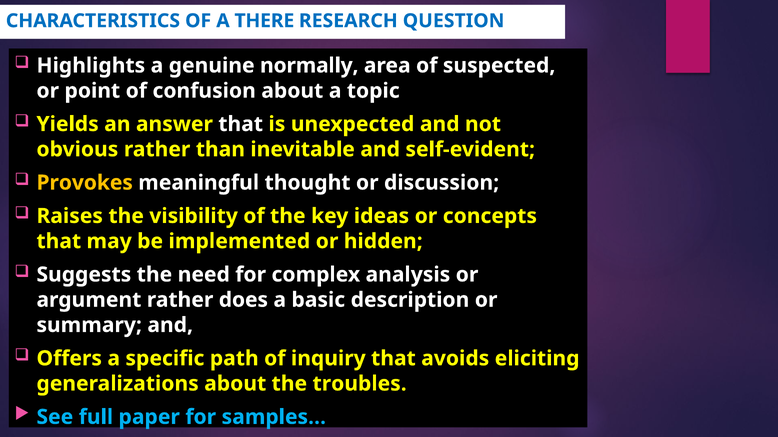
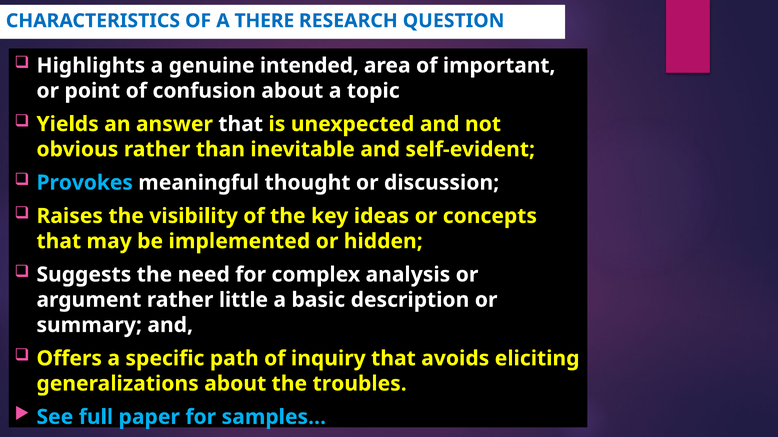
normally: normally -> intended
suspected: suspected -> important
Provokes colour: yellow -> light blue
does: does -> little
